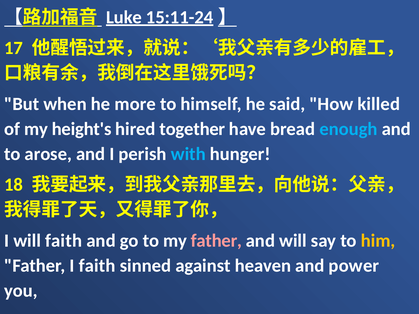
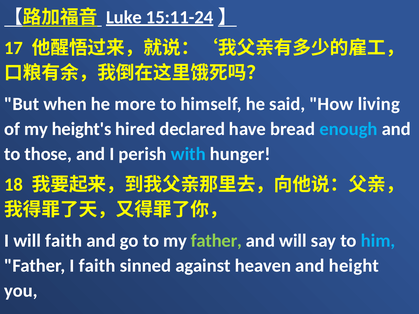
killed: killed -> living
together: together -> declared
arose: arose -> those
father at (216, 241) colour: pink -> light green
him colour: yellow -> light blue
power: power -> height
